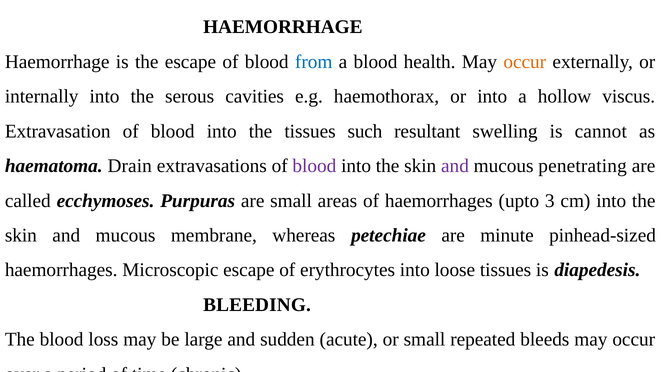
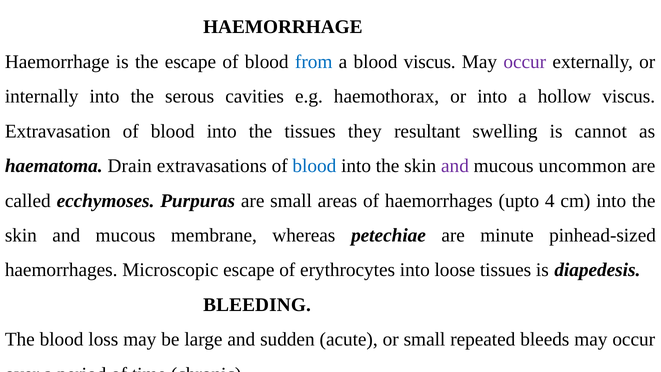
blood health: health -> viscus
occur at (525, 62) colour: orange -> purple
such: such -> they
blood at (314, 166) colour: purple -> blue
penetrating: penetrating -> uncommon
3: 3 -> 4
